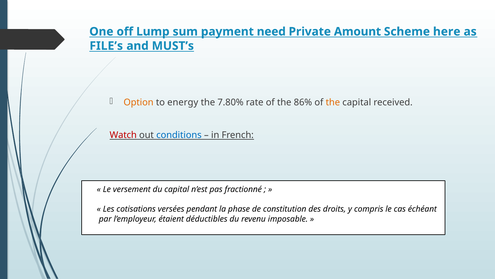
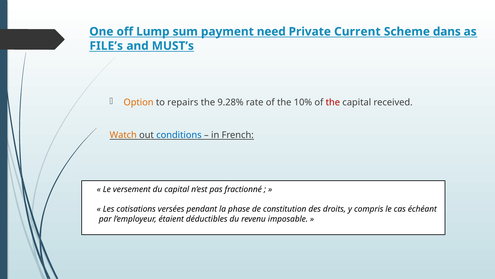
Amount: Amount -> Current
here: here -> dans
energy: energy -> repairs
7.80%: 7.80% -> 9.28%
86%: 86% -> 10%
the at (333, 102) colour: orange -> red
Watch colour: red -> orange
